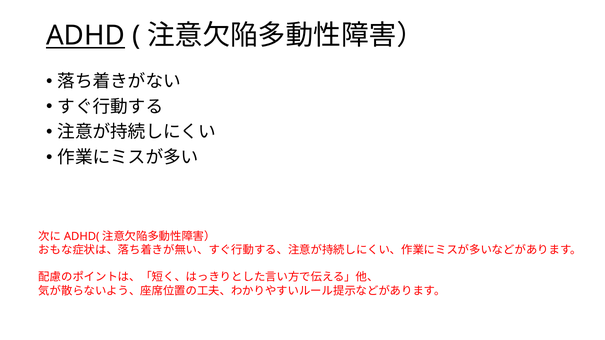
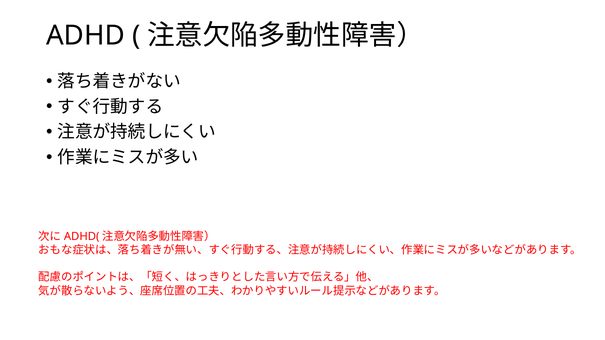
ADHD underline: present -> none
